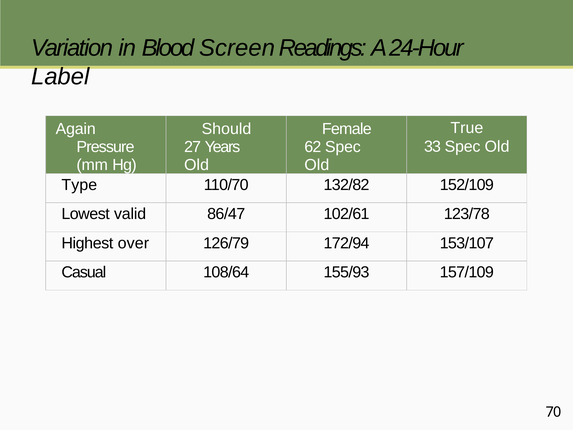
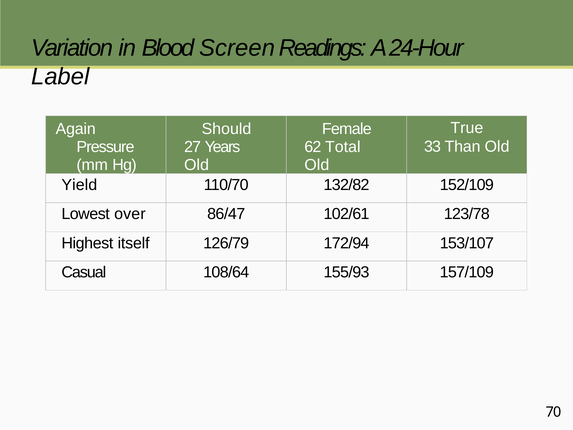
33 Spec: Spec -> Than
62 Spec: Spec -> Total
Type: Type -> Yield
valid: valid -> over
over: over -> itself
